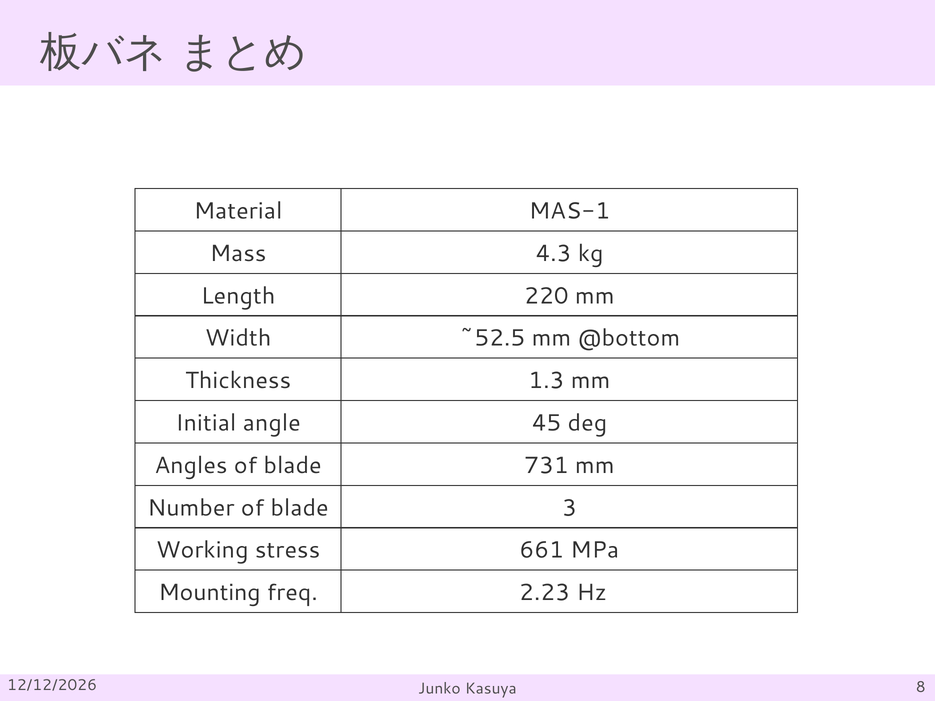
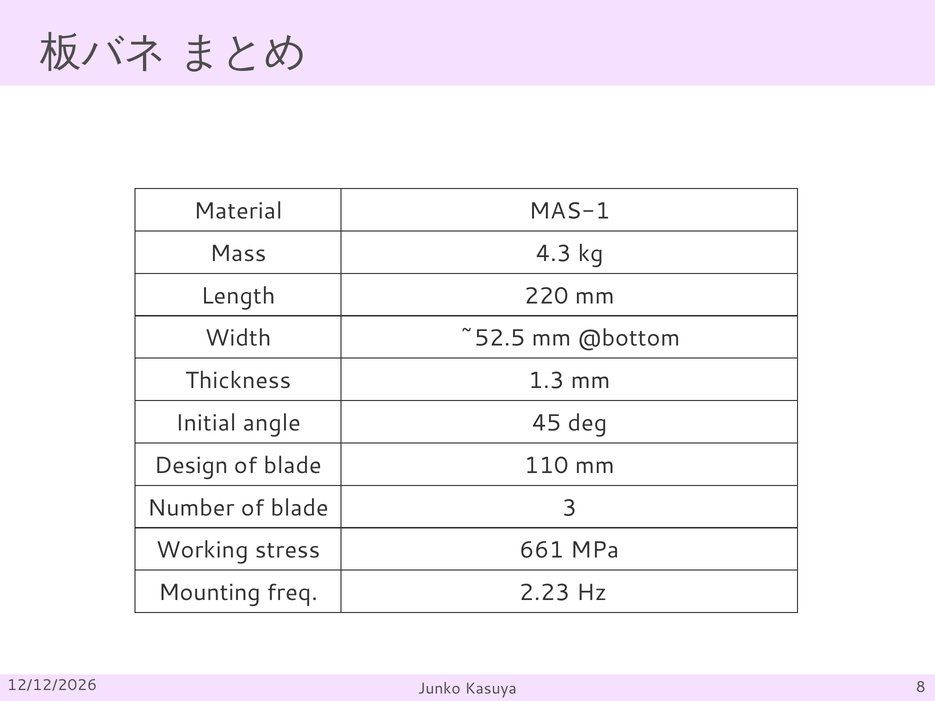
Angles: Angles -> Design
731: 731 -> 110
